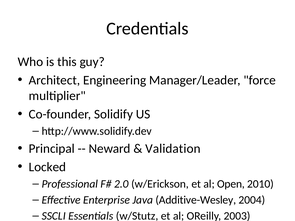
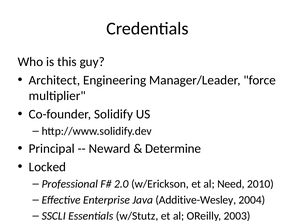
Validation: Validation -> Determine
Open: Open -> Need
